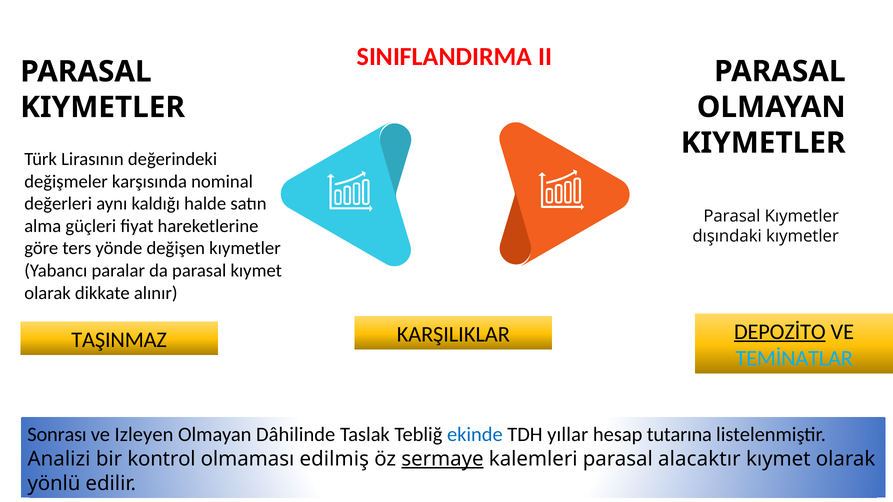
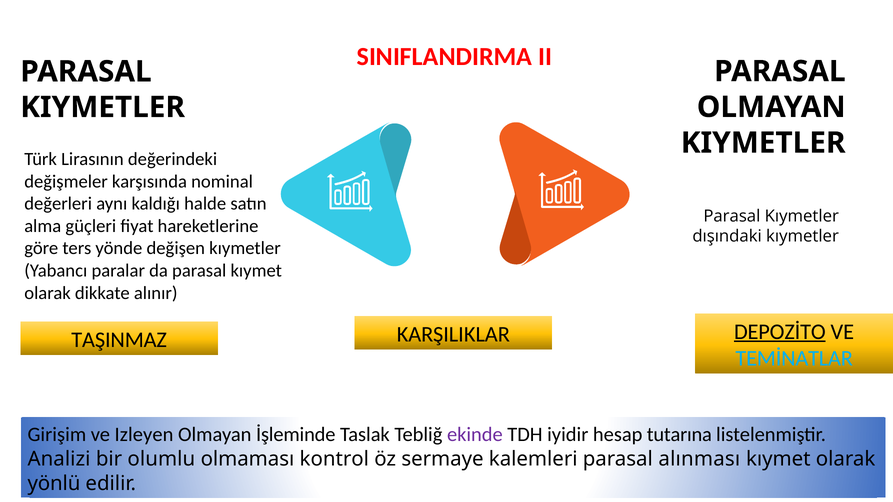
Sonrası: Sonrası -> Girişim
Dâhilinde: Dâhilinde -> İşleminde
ekinde colour: blue -> purple
yıllar: yıllar -> iyidir
kontrol: kontrol -> olumlu
edilmiş: edilmiş -> kontrol
sermaye underline: present -> none
alacaktır: alacaktır -> alınması
